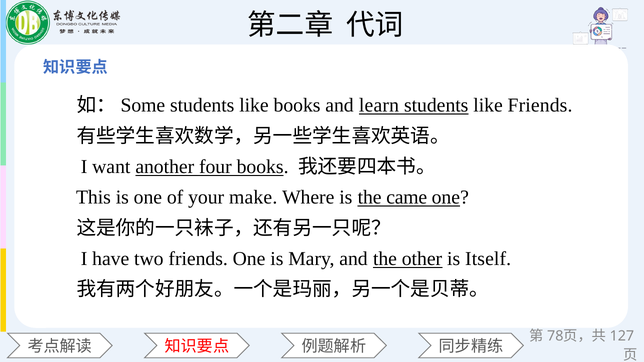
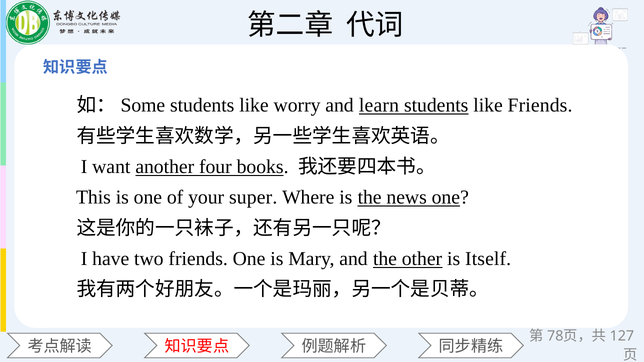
like books: books -> worry
make: make -> super
came: came -> news
